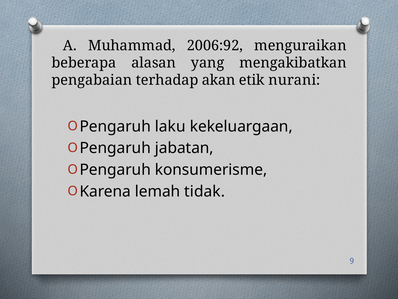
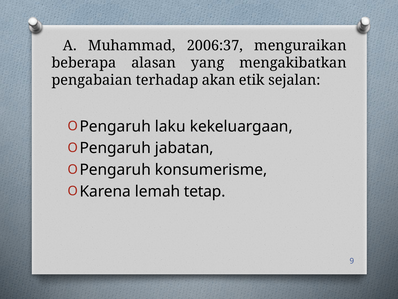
2006:92: 2006:92 -> 2006:37
nurani: nurani -> sejalan
tidak: tidak -> tetap
